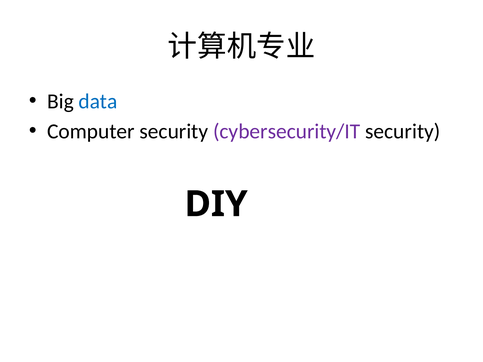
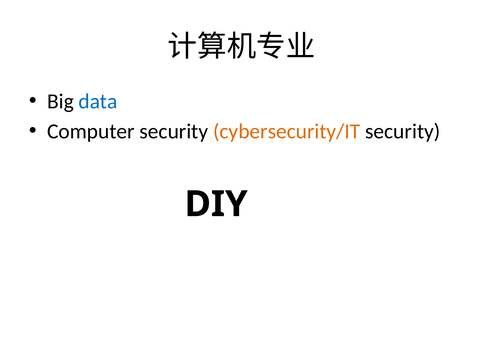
cybersecurity/IT colour: purple -> orange
